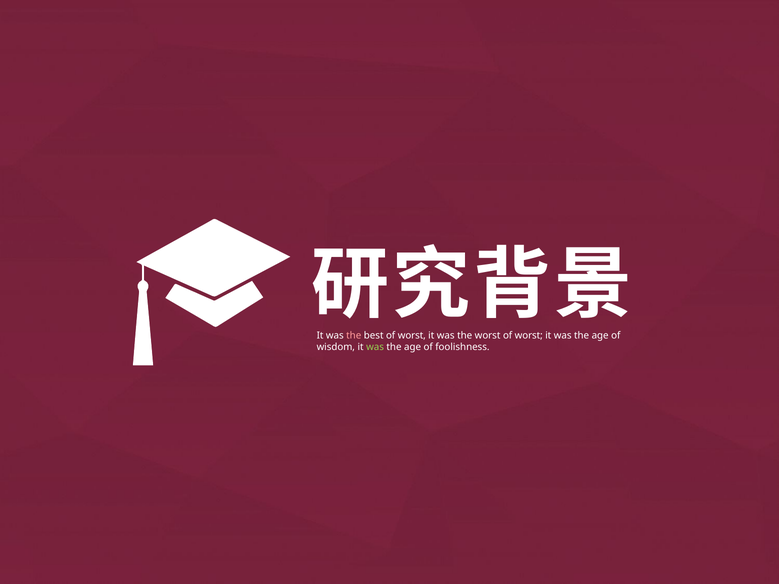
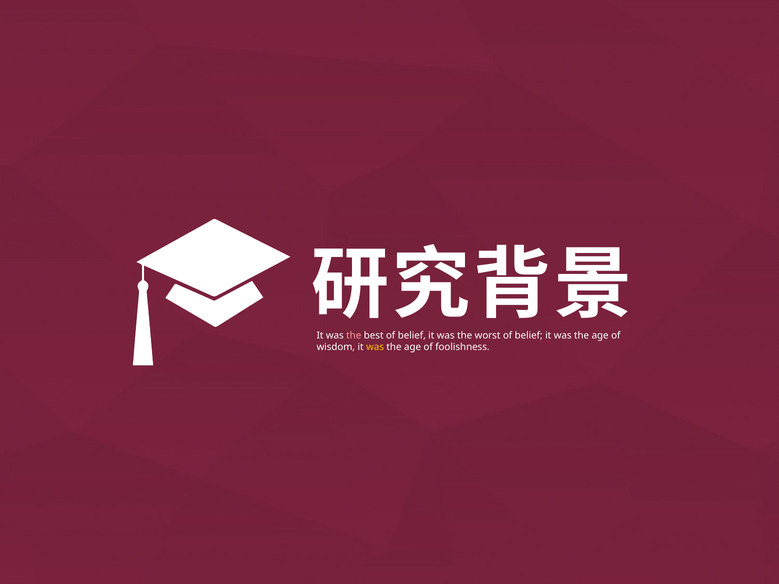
best of worst: worst -> belief
worst of worst: worst -> belief
was at (375, 347) colour: light green -> yellow
